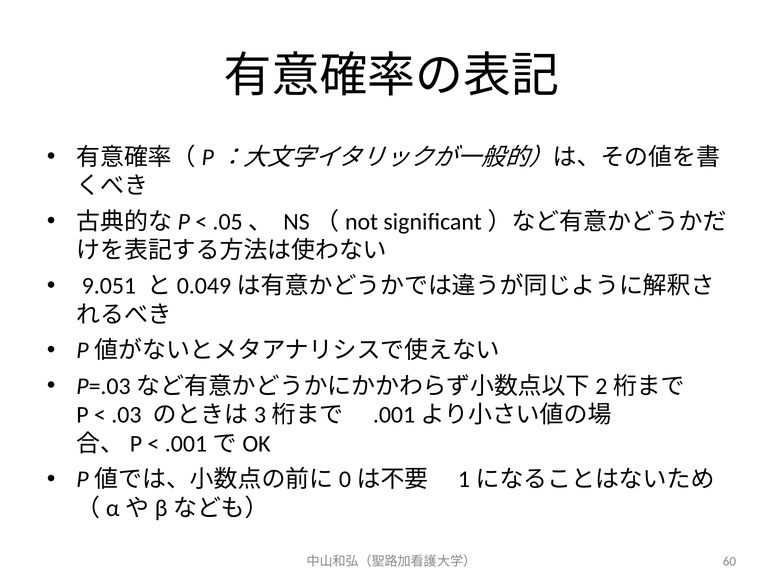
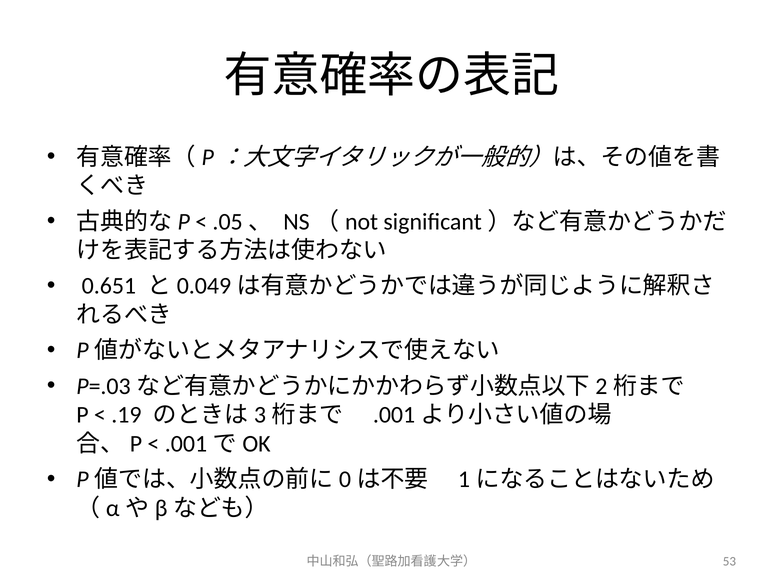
9.051: 9.051 -> 0.651
.03: .03 -> .19
60: 60 -> 53
